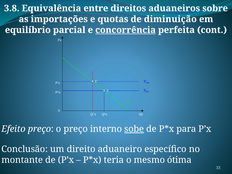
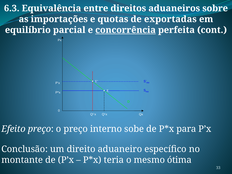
3.8: 3.8 -> 6.3
diminuição: diminuição -> exportadas
sobe underline: present -> none
